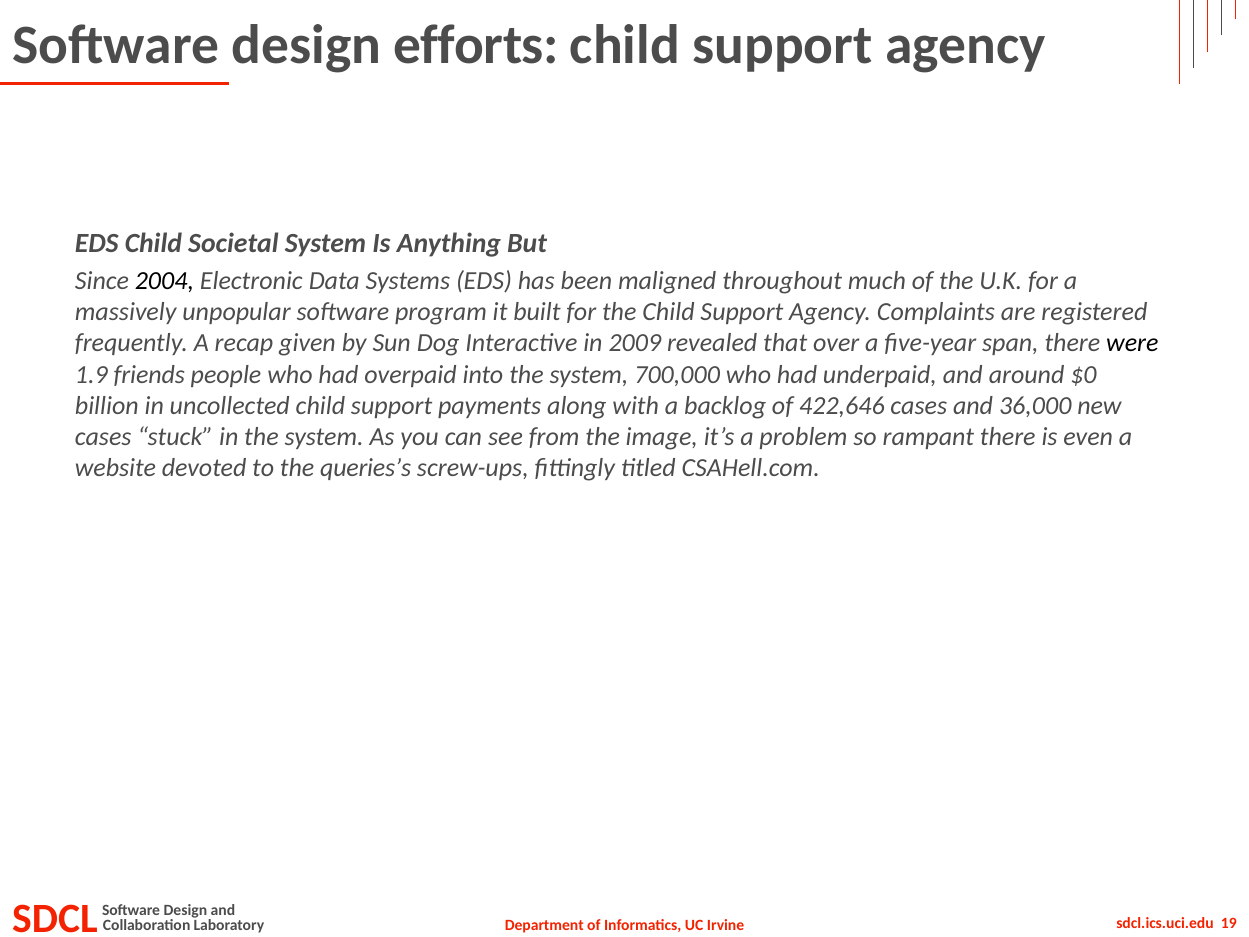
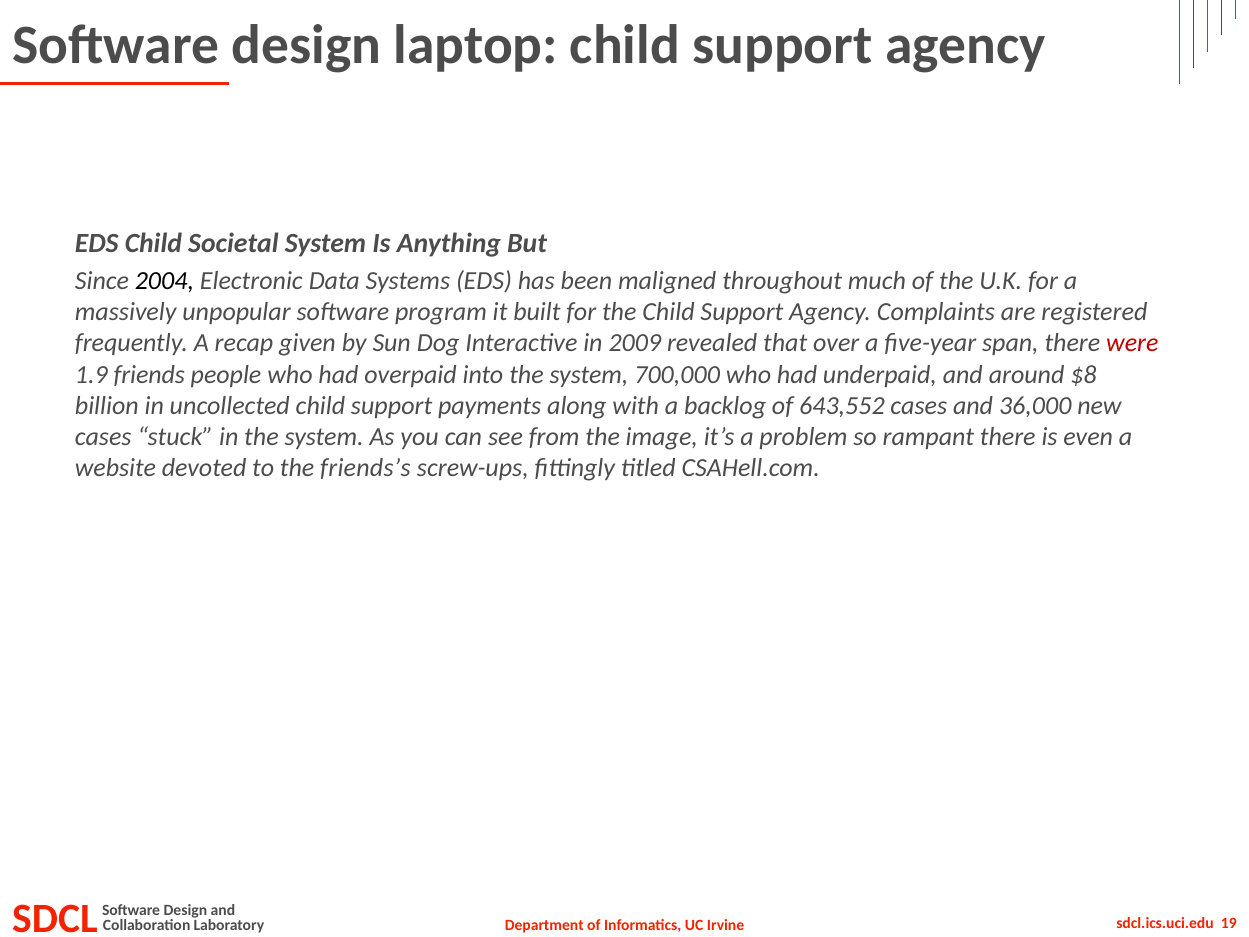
efforts: efforts -> laptop
were colour: black -> red
$0: $0 -> $8
422,646: 422,646 -> 643,552
queries’s: queries’s -> friends’s
